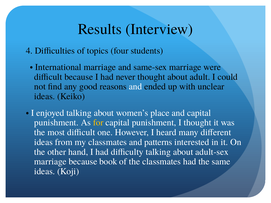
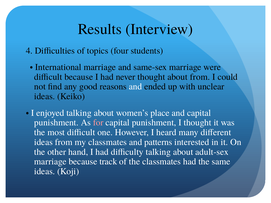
about adult: adult -> from
for colour: yellow -> pink
book: book -> track
